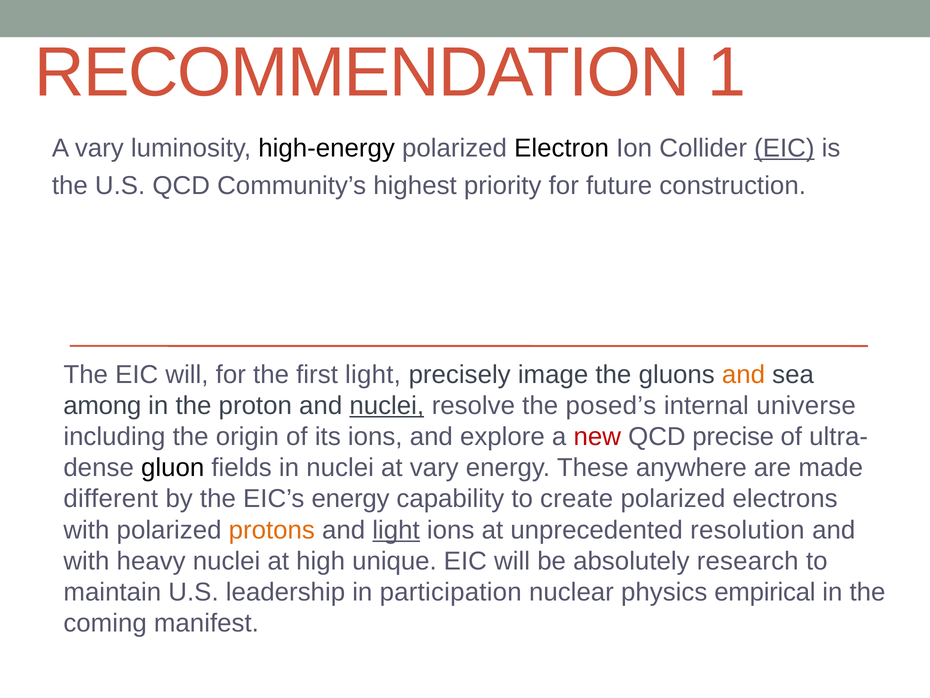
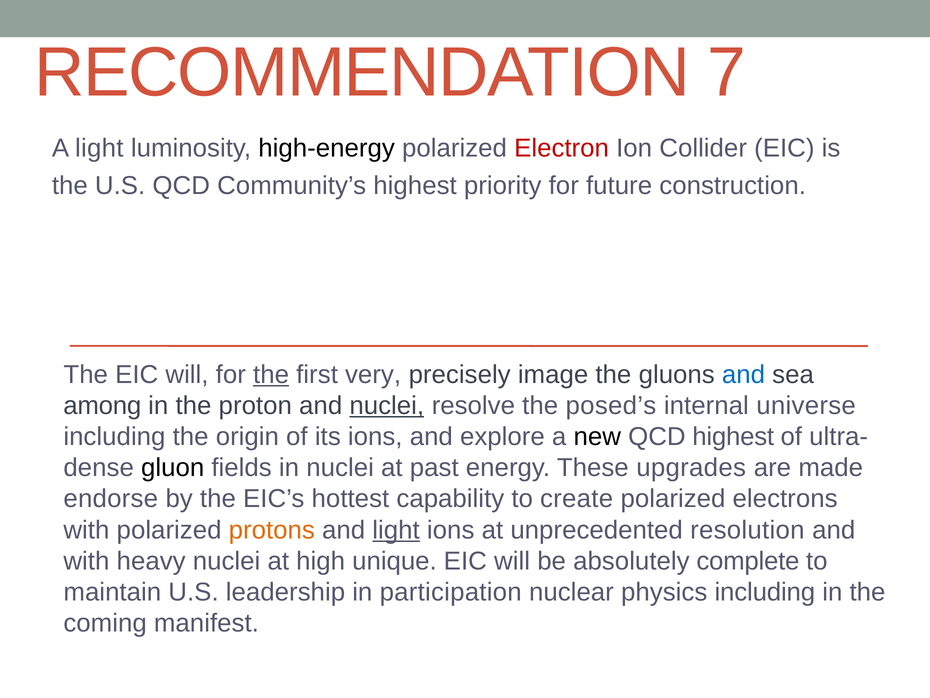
1: 1 -> 7
A vary: vary -> light
Electron colour: black -> red
EIC at (784, 148) underline: present -> none
the at (271, 374) underline: none -> present
first light: light -> very
and at (743, 374) colour: orange -> blue
new colour: red -> black
QCD precise: precise -> highest
at vary: vary -> past
anywhere: anywhere -> upgrades
different: different -> endorse
EIC’s energy: energy -> hottest
research: research -> complete
physics empirical: empirical -> including
